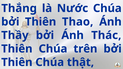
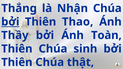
Nước: Nước -> Nhận
bởi at (10, 22) underline: none -> present
Thác: Thác -> Toàn
trên: trên -> sinh
